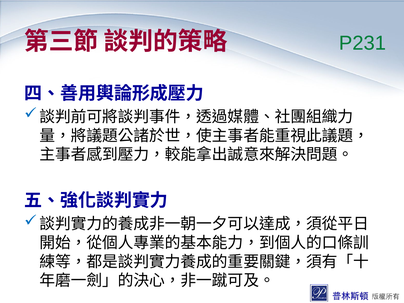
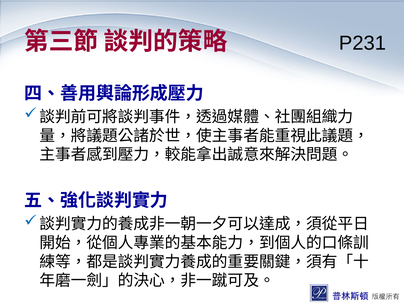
P231 colour: green -> black
